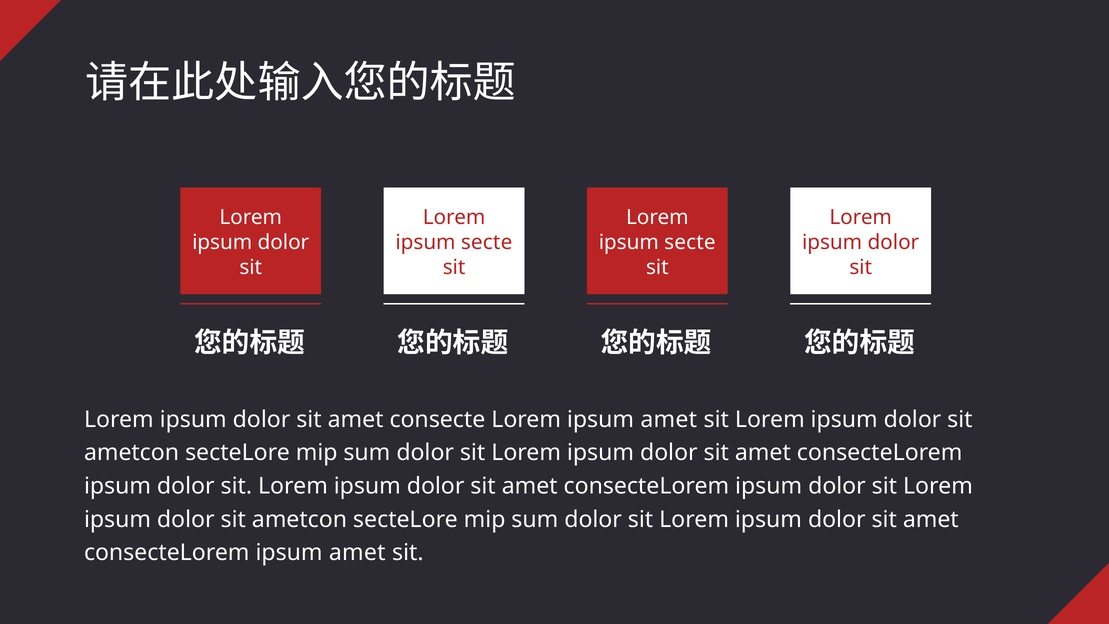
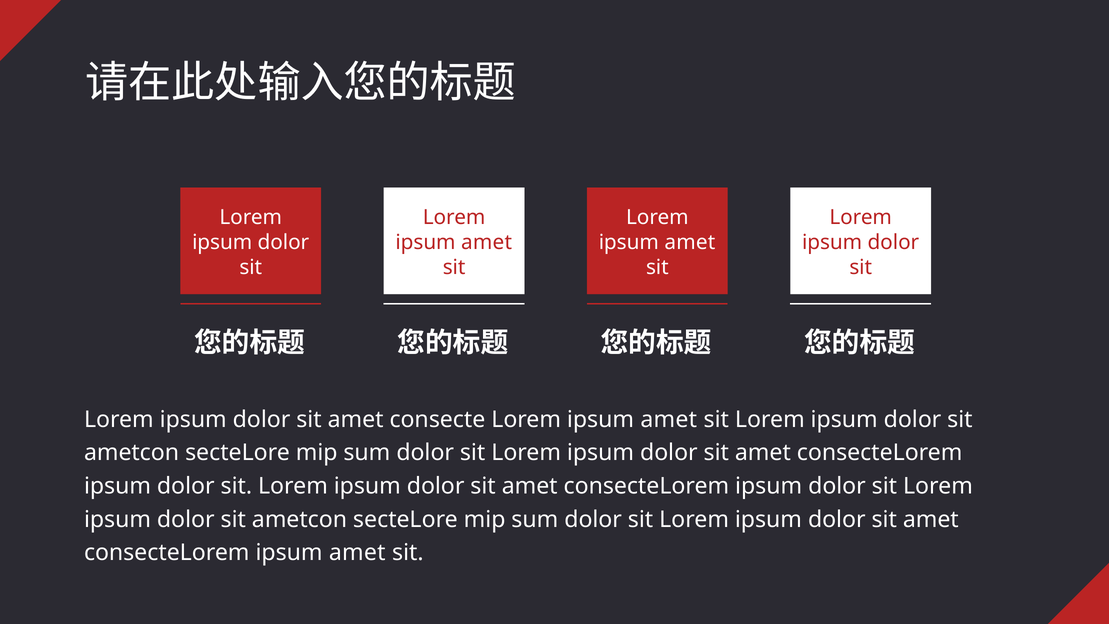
secte at (487, 242): secte -> amet
secte at (690, 242): secte -> amet
